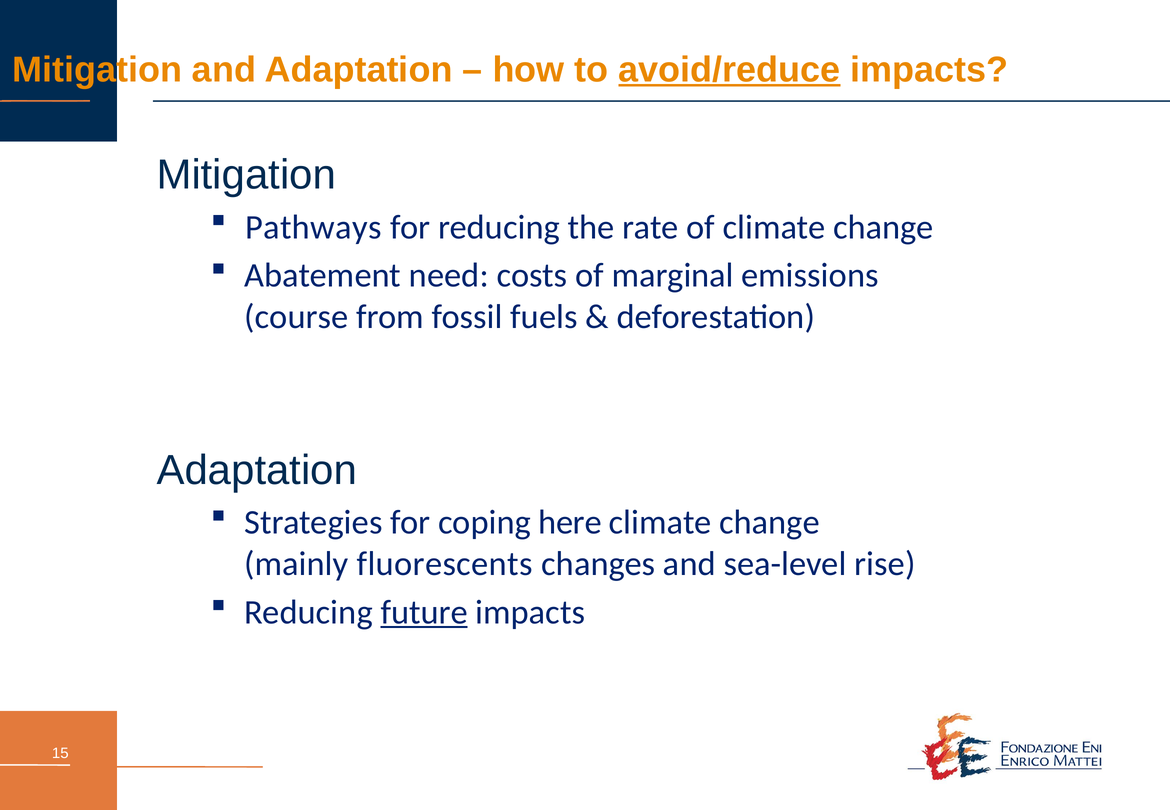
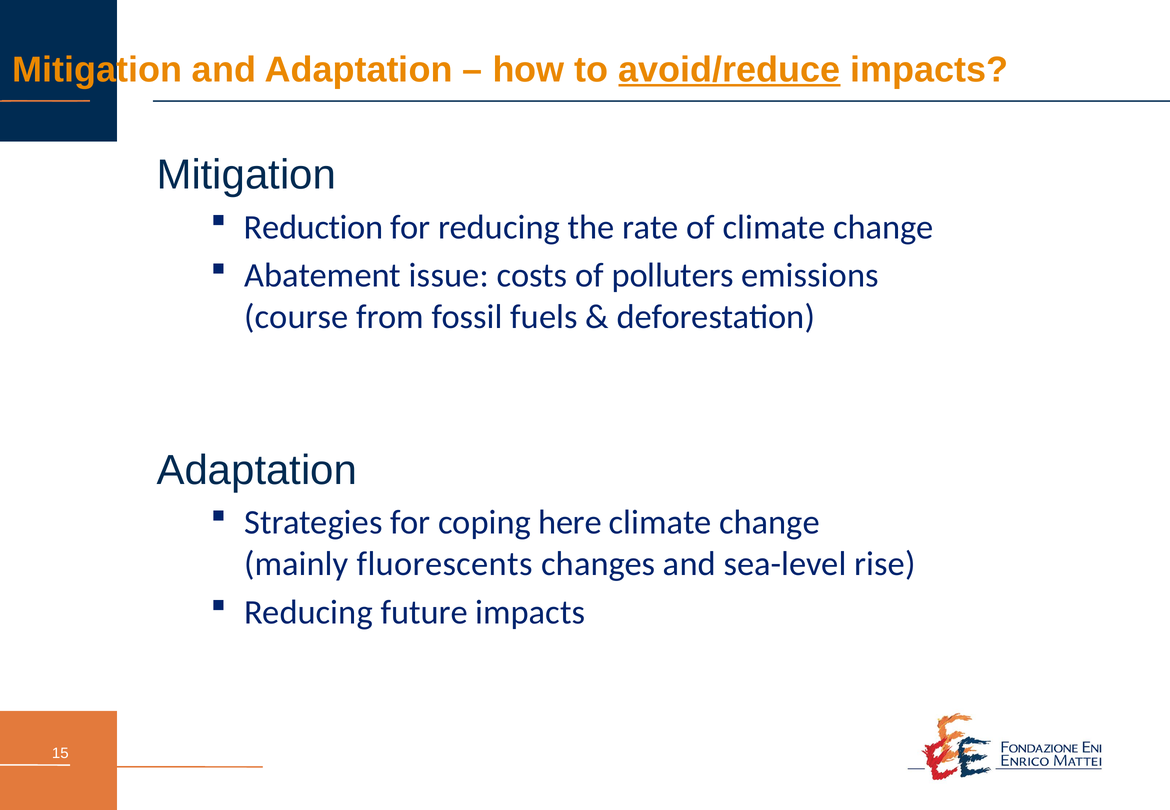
Pathways: Pathways -> Reduction
need: need -> issue
marginal: marginal -> polluters
future underline: present -> none
